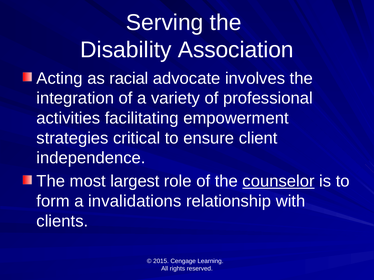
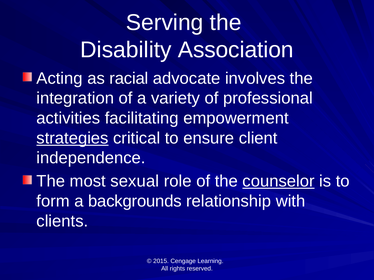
strategies underline: none -> present
largest: largest -> sexual
invalidations: invalidations -> backgrounds
